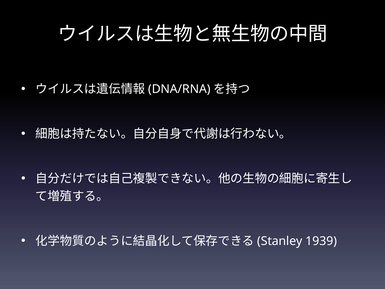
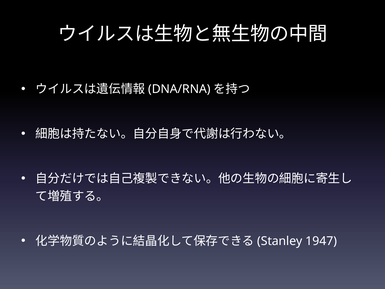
1939: 1939 -> 1947
